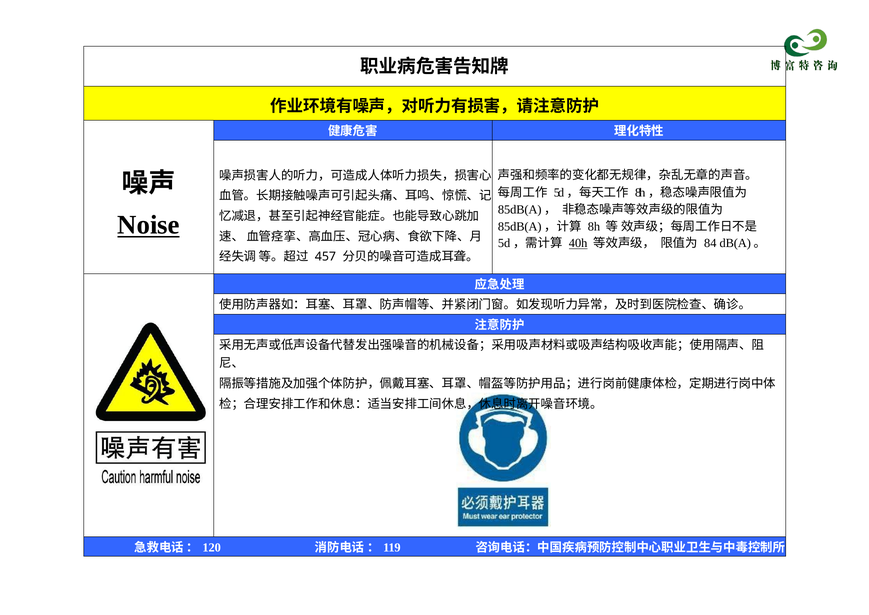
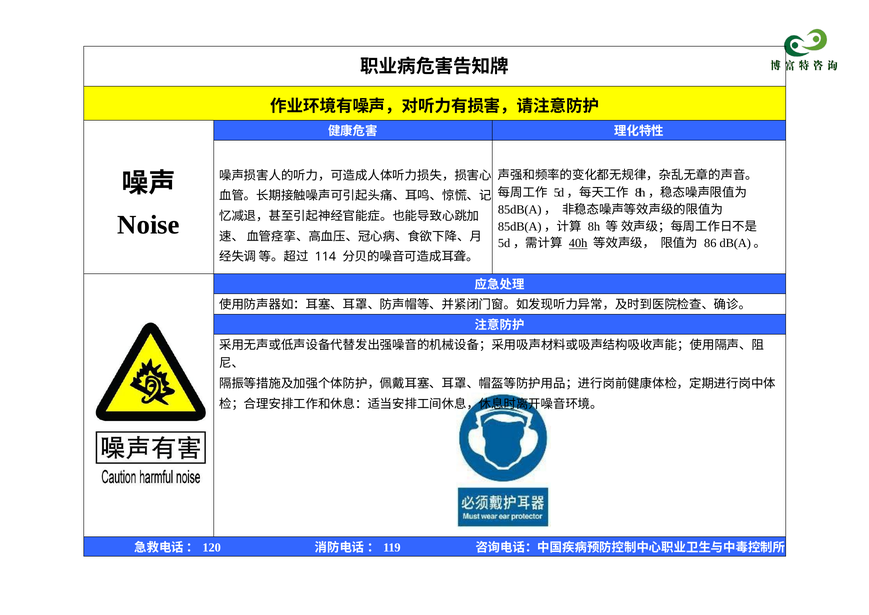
Noise underline: present -> none
84: 84 -> 86
457: 457 -> 114
